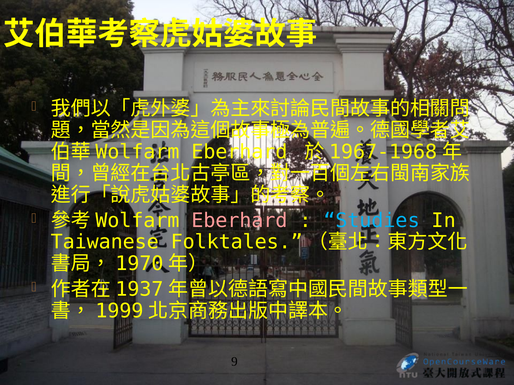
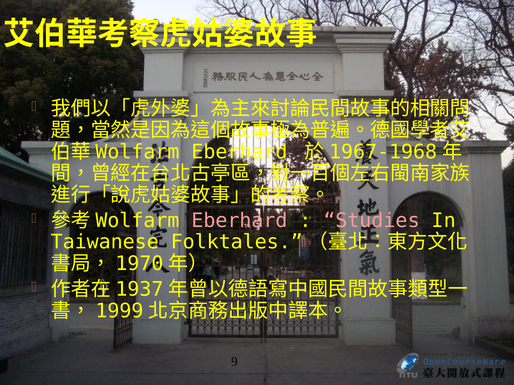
Studies colour: light blue -> pink
